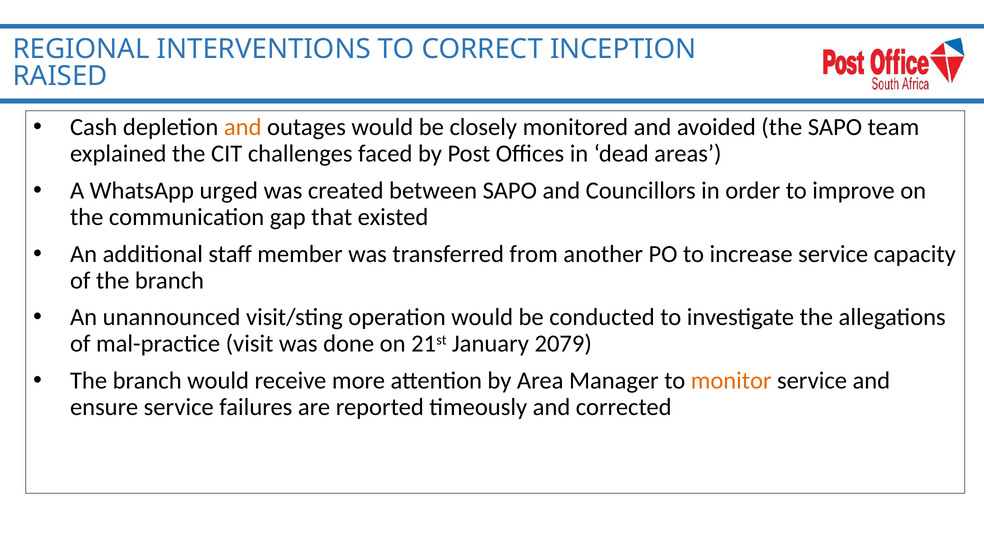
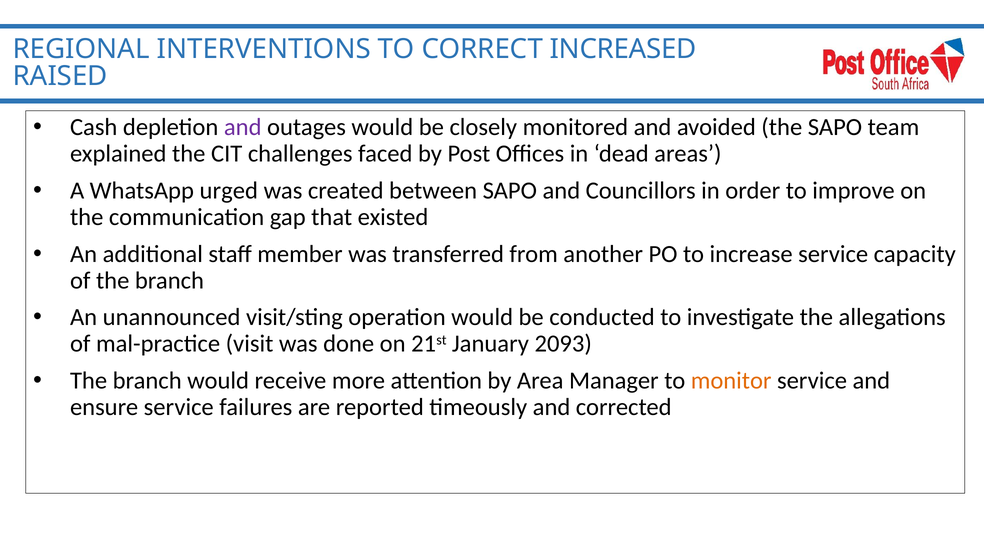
INCEPTION: INCEPTION -> INCREASED
and at (243, 127) colour: orange -> purple
2079: 2079 -> 2093
